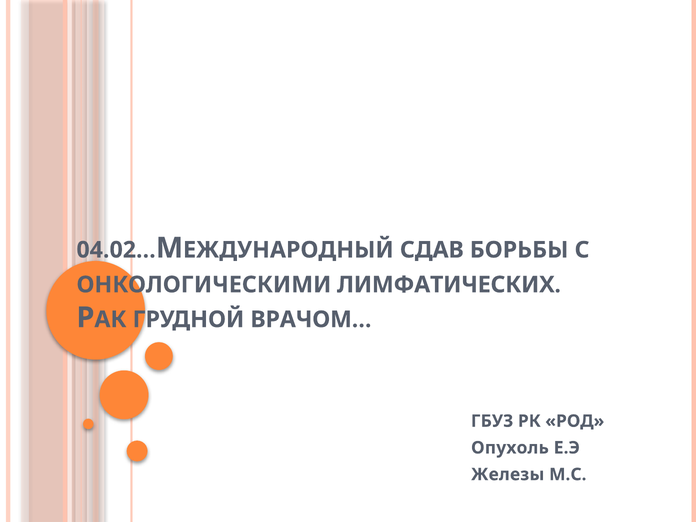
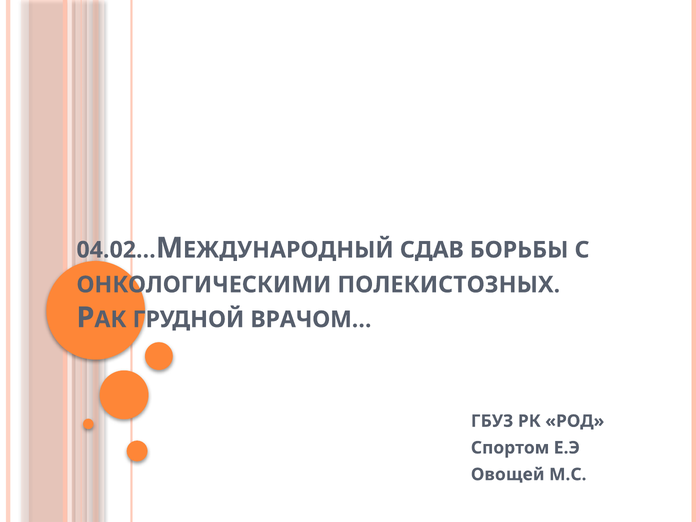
ЛИМФАТИЧЕСКИХ: ЛИМФАТИЧЕСКИХ -> ПОЛЕКИСТОЗНЫХ
Опухоль: Опухоль -> Спортом
Железы: Железы -> Овощей
